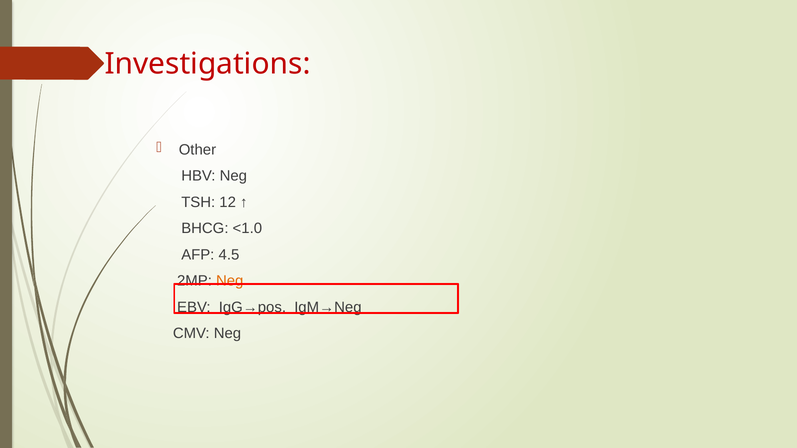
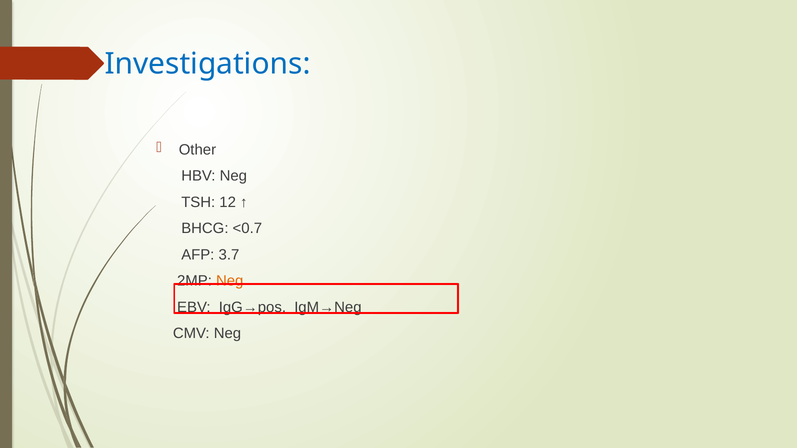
Investigations colour: red -> blue
<1.0: <1.0 -> <0.7
4.5: 4.5 -> 3.7
